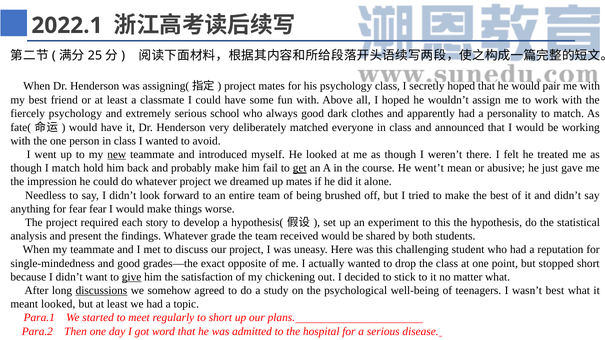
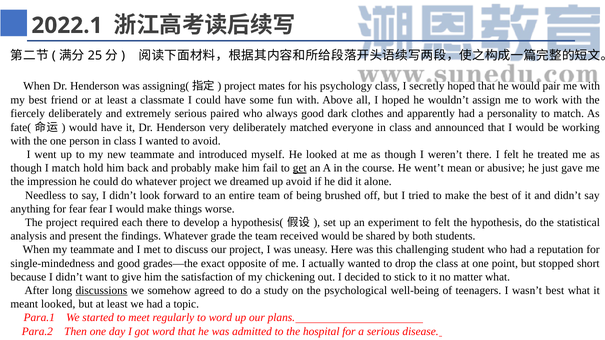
fiercely psychology: psychology -> deliberately
school: school -> paired
new underline: present -> none
up mates: mates -> avoid
each story: story -> there
to this: this -> felt
give underline: present -> none
to short: short -> word
